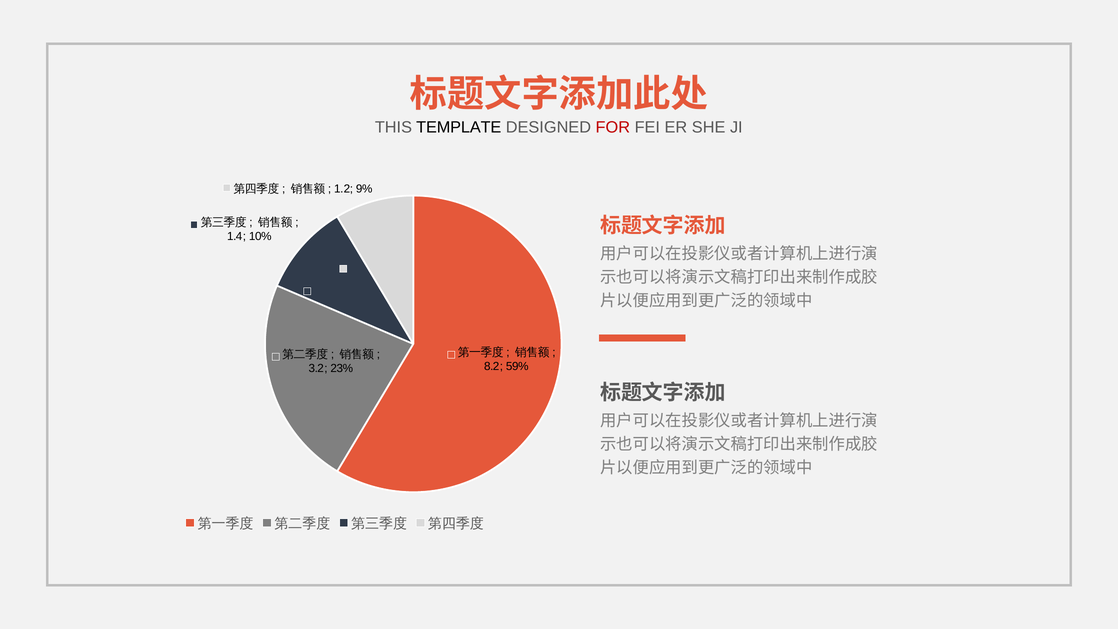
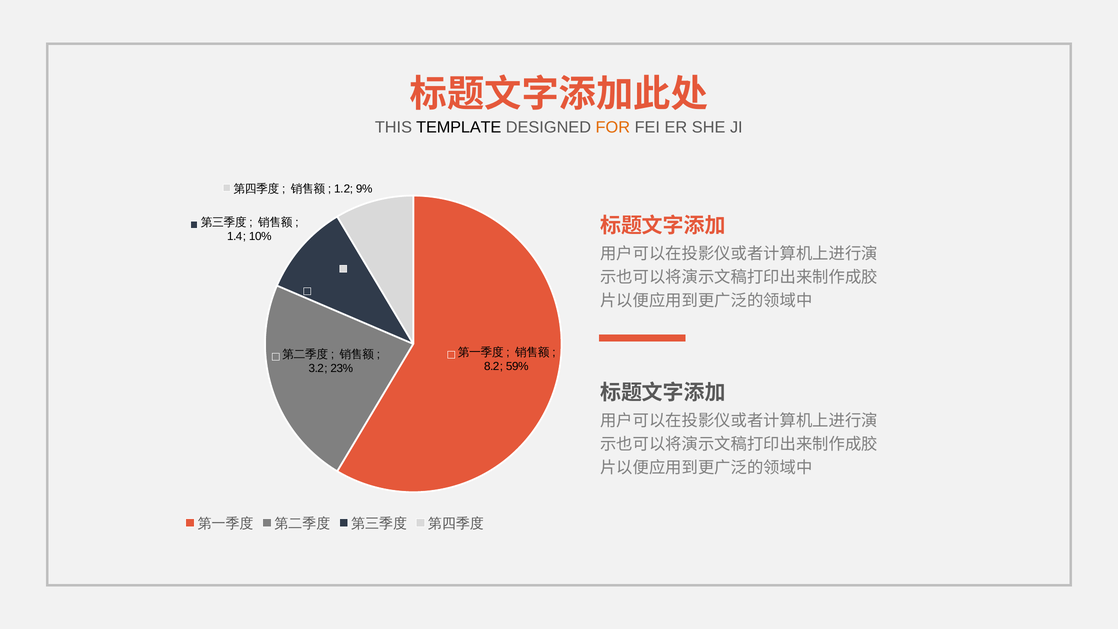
FOR colour: red -> orange
